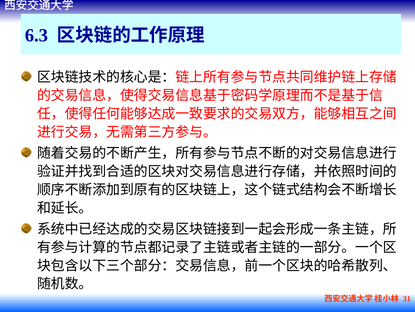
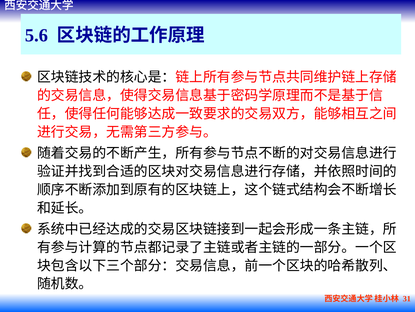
6.3: 6.3 -> 5.6
